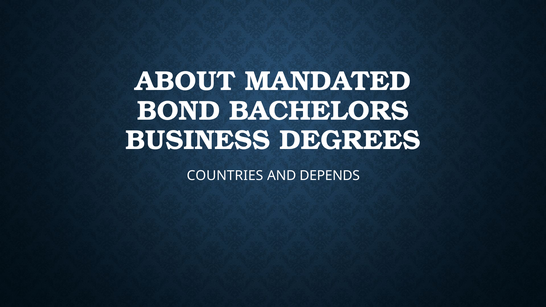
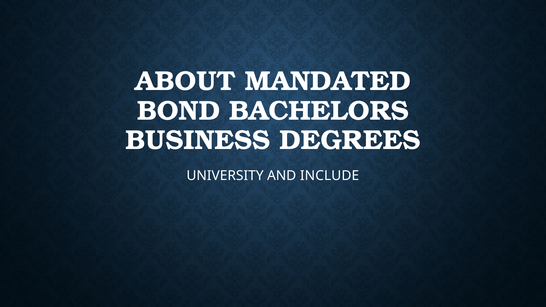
COUNTRIES: COUNTRIES -> UNIVERSITY
DEPENDS: DEPENDS -> INCLUDE
